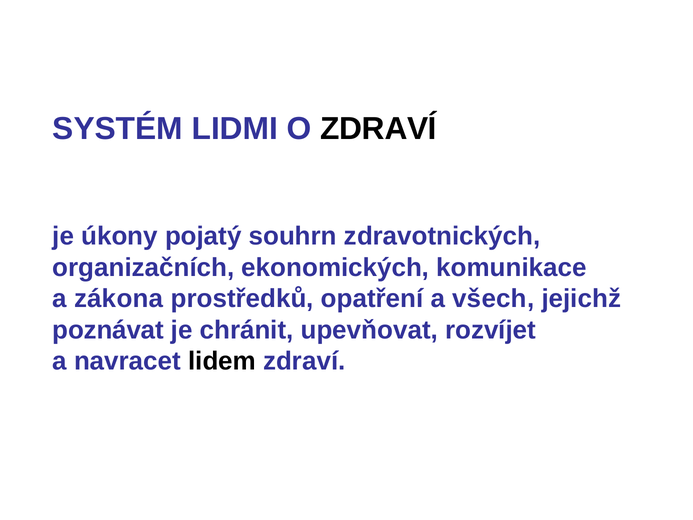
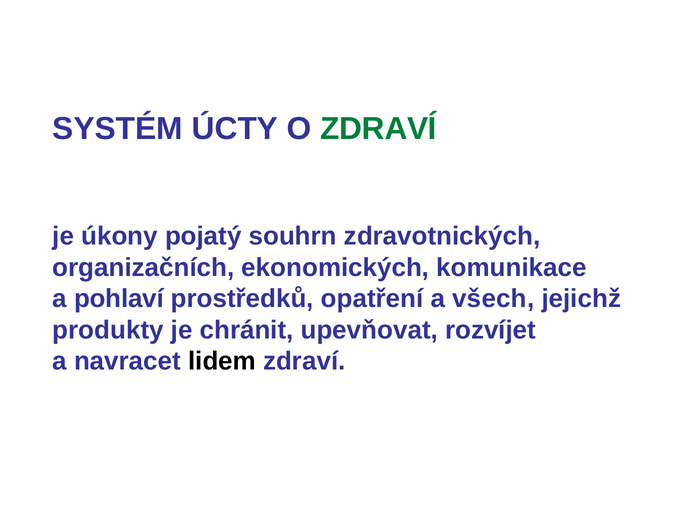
LIDMI: LIDMI -> ÚCTY
ZDRAVÍ at (378, 129) colour: black -> green
zákona: zákona -> pohlaví
poznávat: poznávat -> produkty
